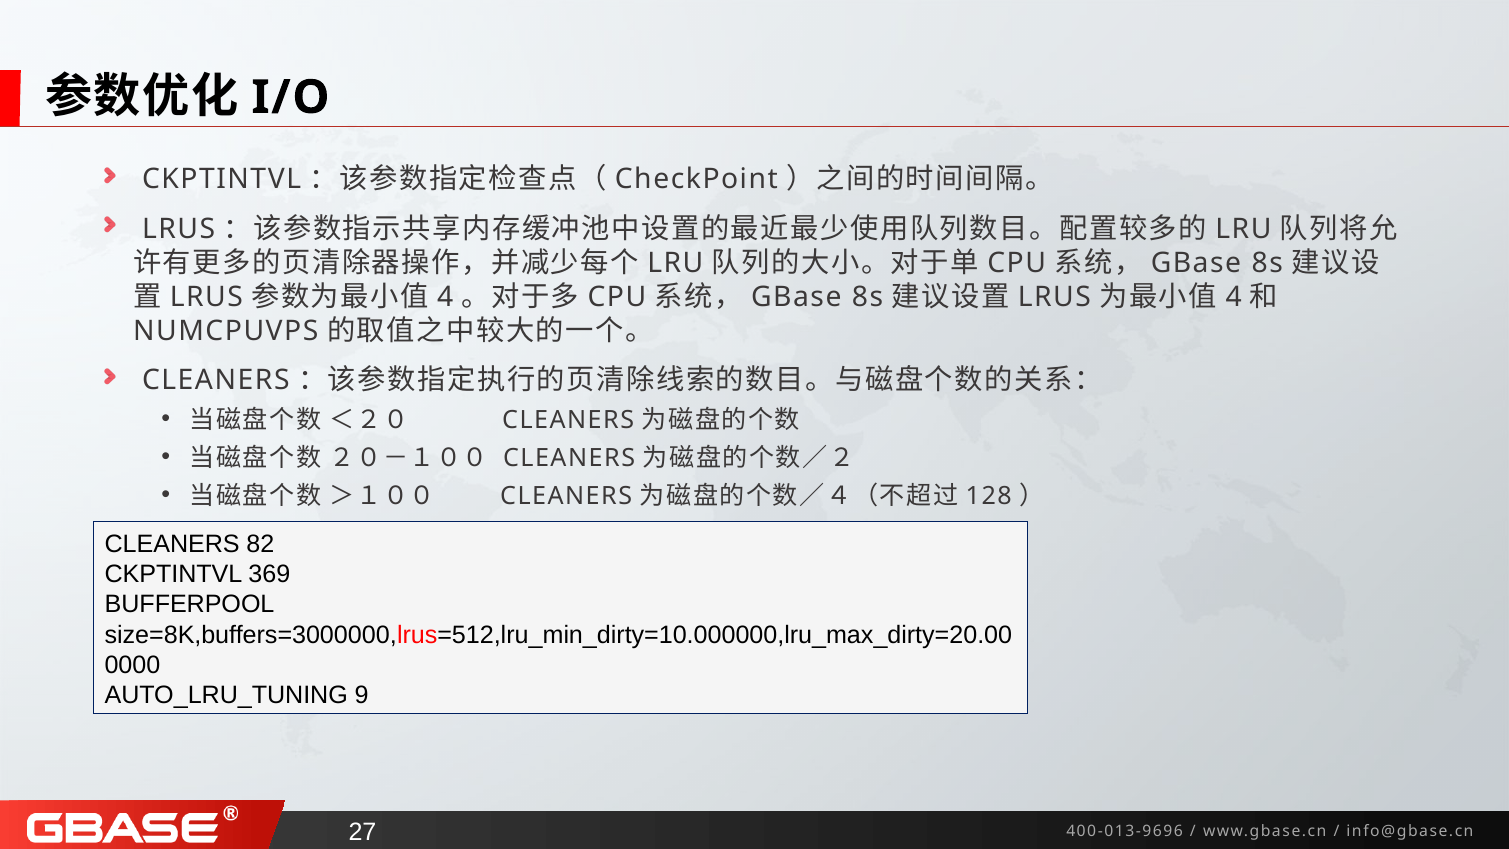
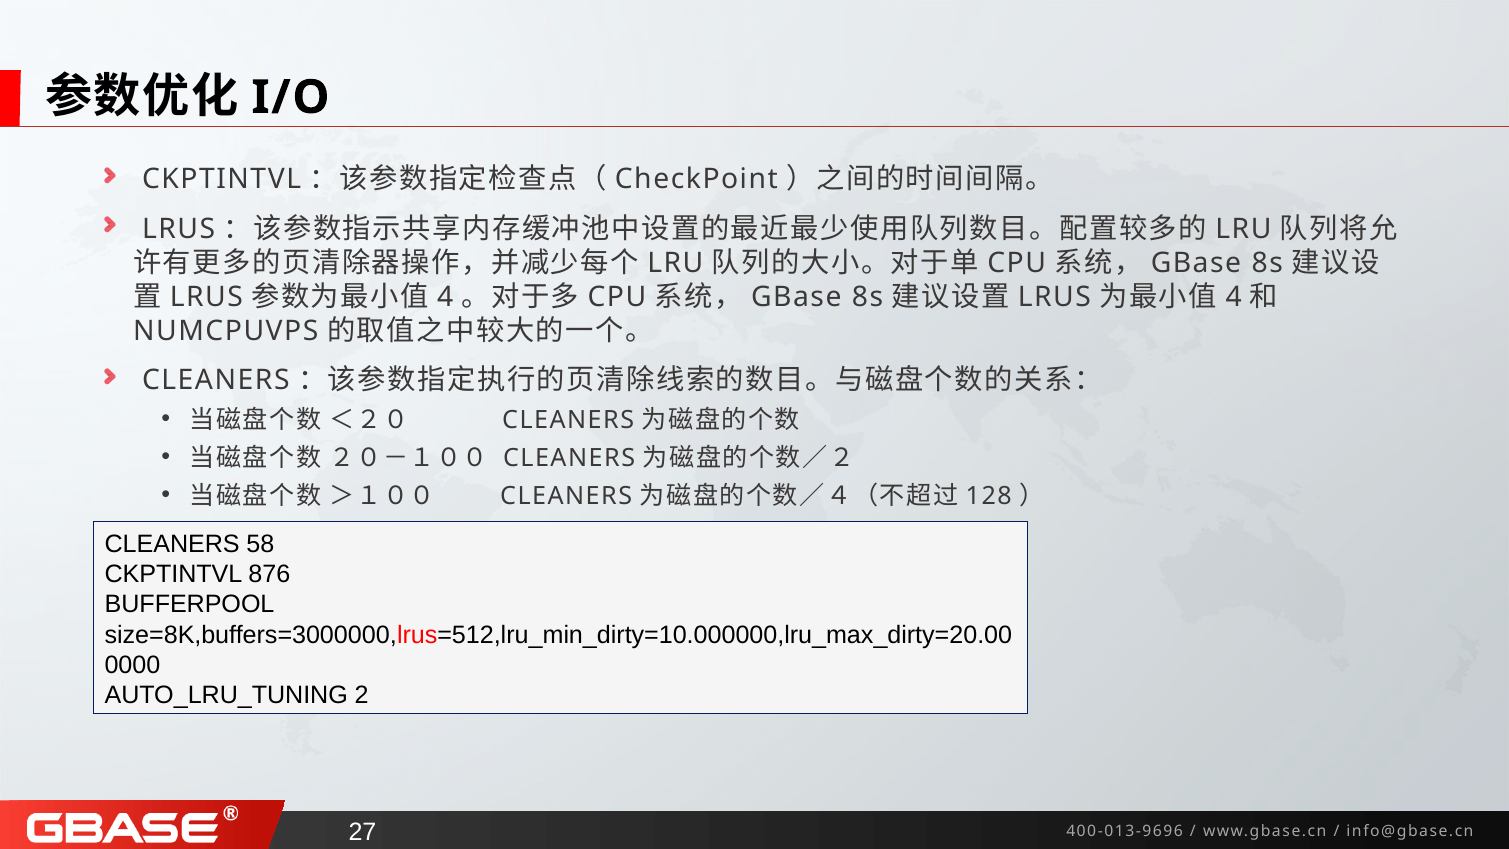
82: 82 -> 58
369: 369 -> 876
9: 9 -> 2
